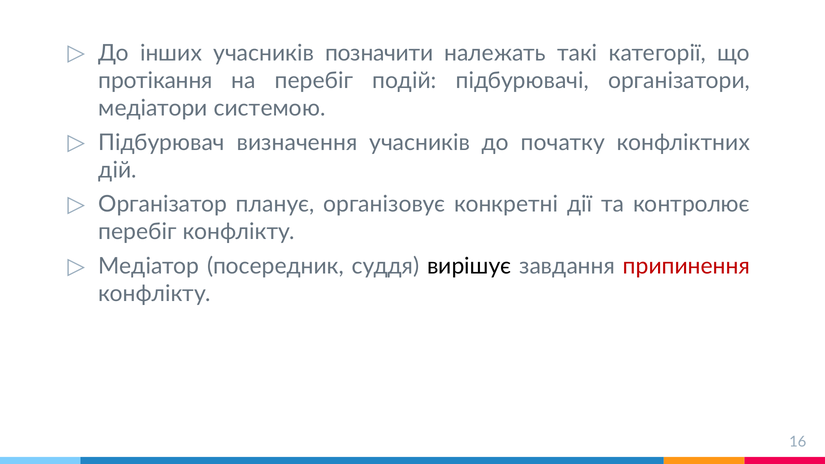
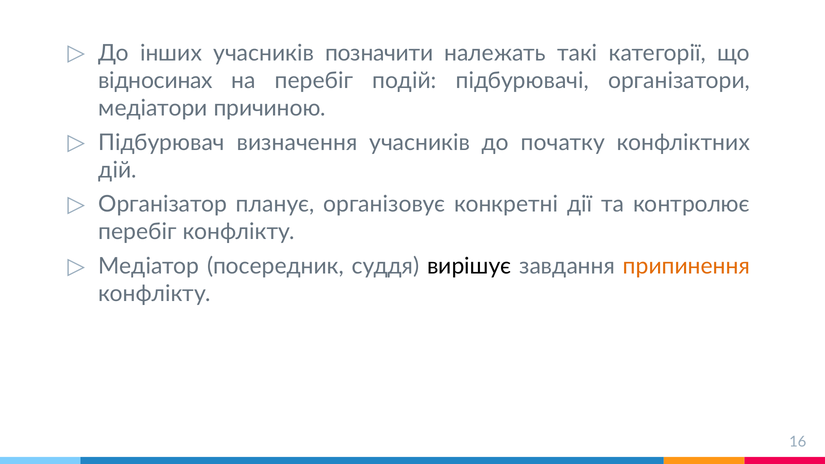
протікання: протікання -> відносинах
системою: системою -> причиною
припинення colour: red -> orange
